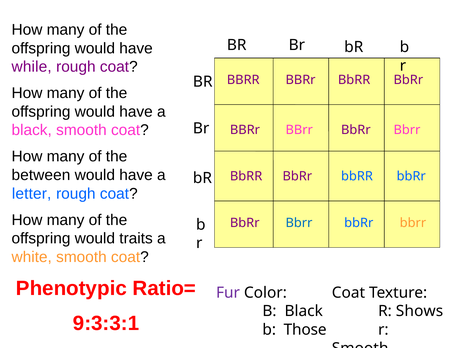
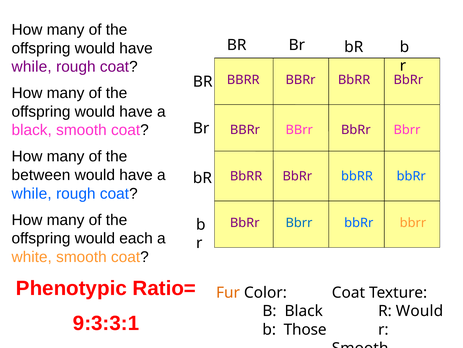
letter at (32, 193): letter -> while
traits: traits -> each
Fur colour: purple -> orange
R Shows: Shows -> Would
